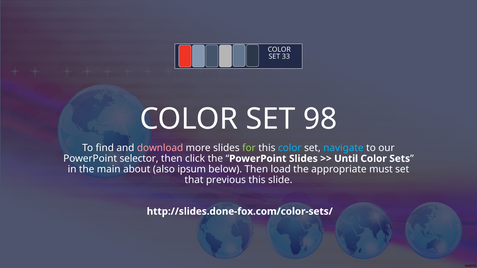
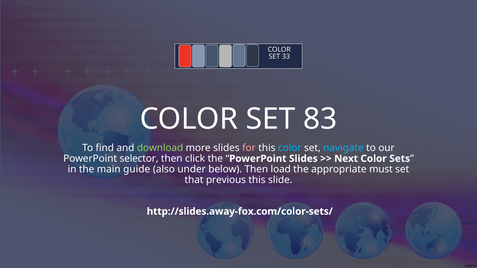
98: 98 -> 83
download colour: pink -> light green
for colour: light green -> pink
Until: Until -> Next
about: about -> guide
ipsum: ipsum -> under
http://slides.done-fox.com/color-sets/: http://slides.done-fox.com/color-sets/ -> http://slides.away-fox.com/color-sets/
